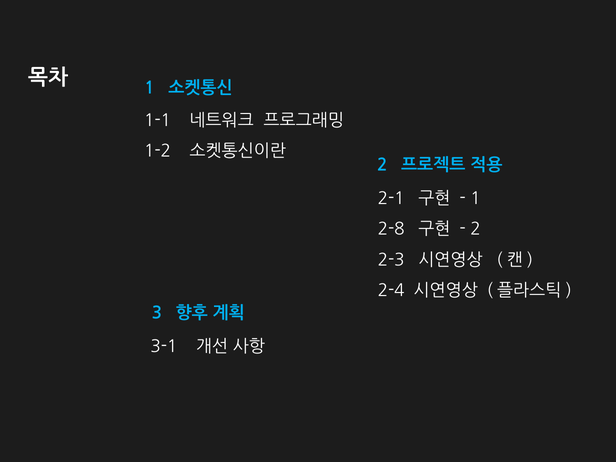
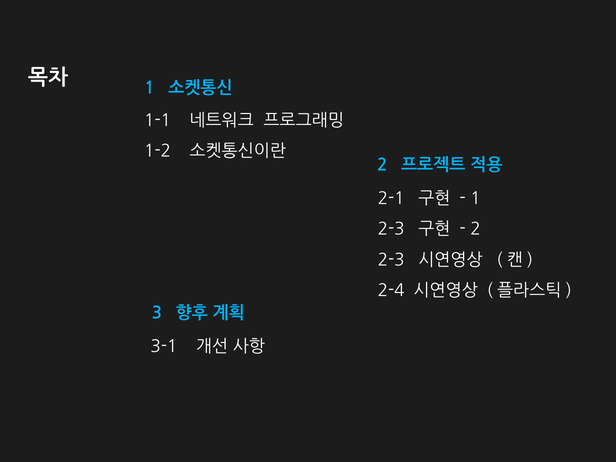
2-8 at (391, 229): 2-8 -> 2-3
